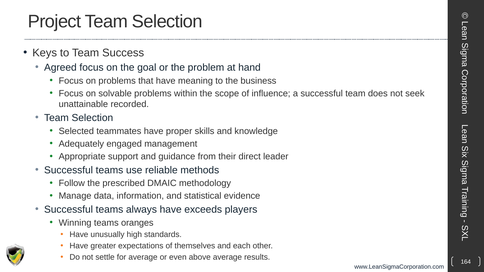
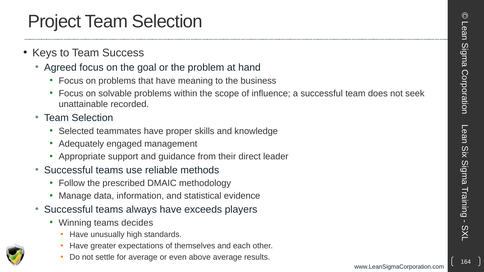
oranges: oranges -> decides
